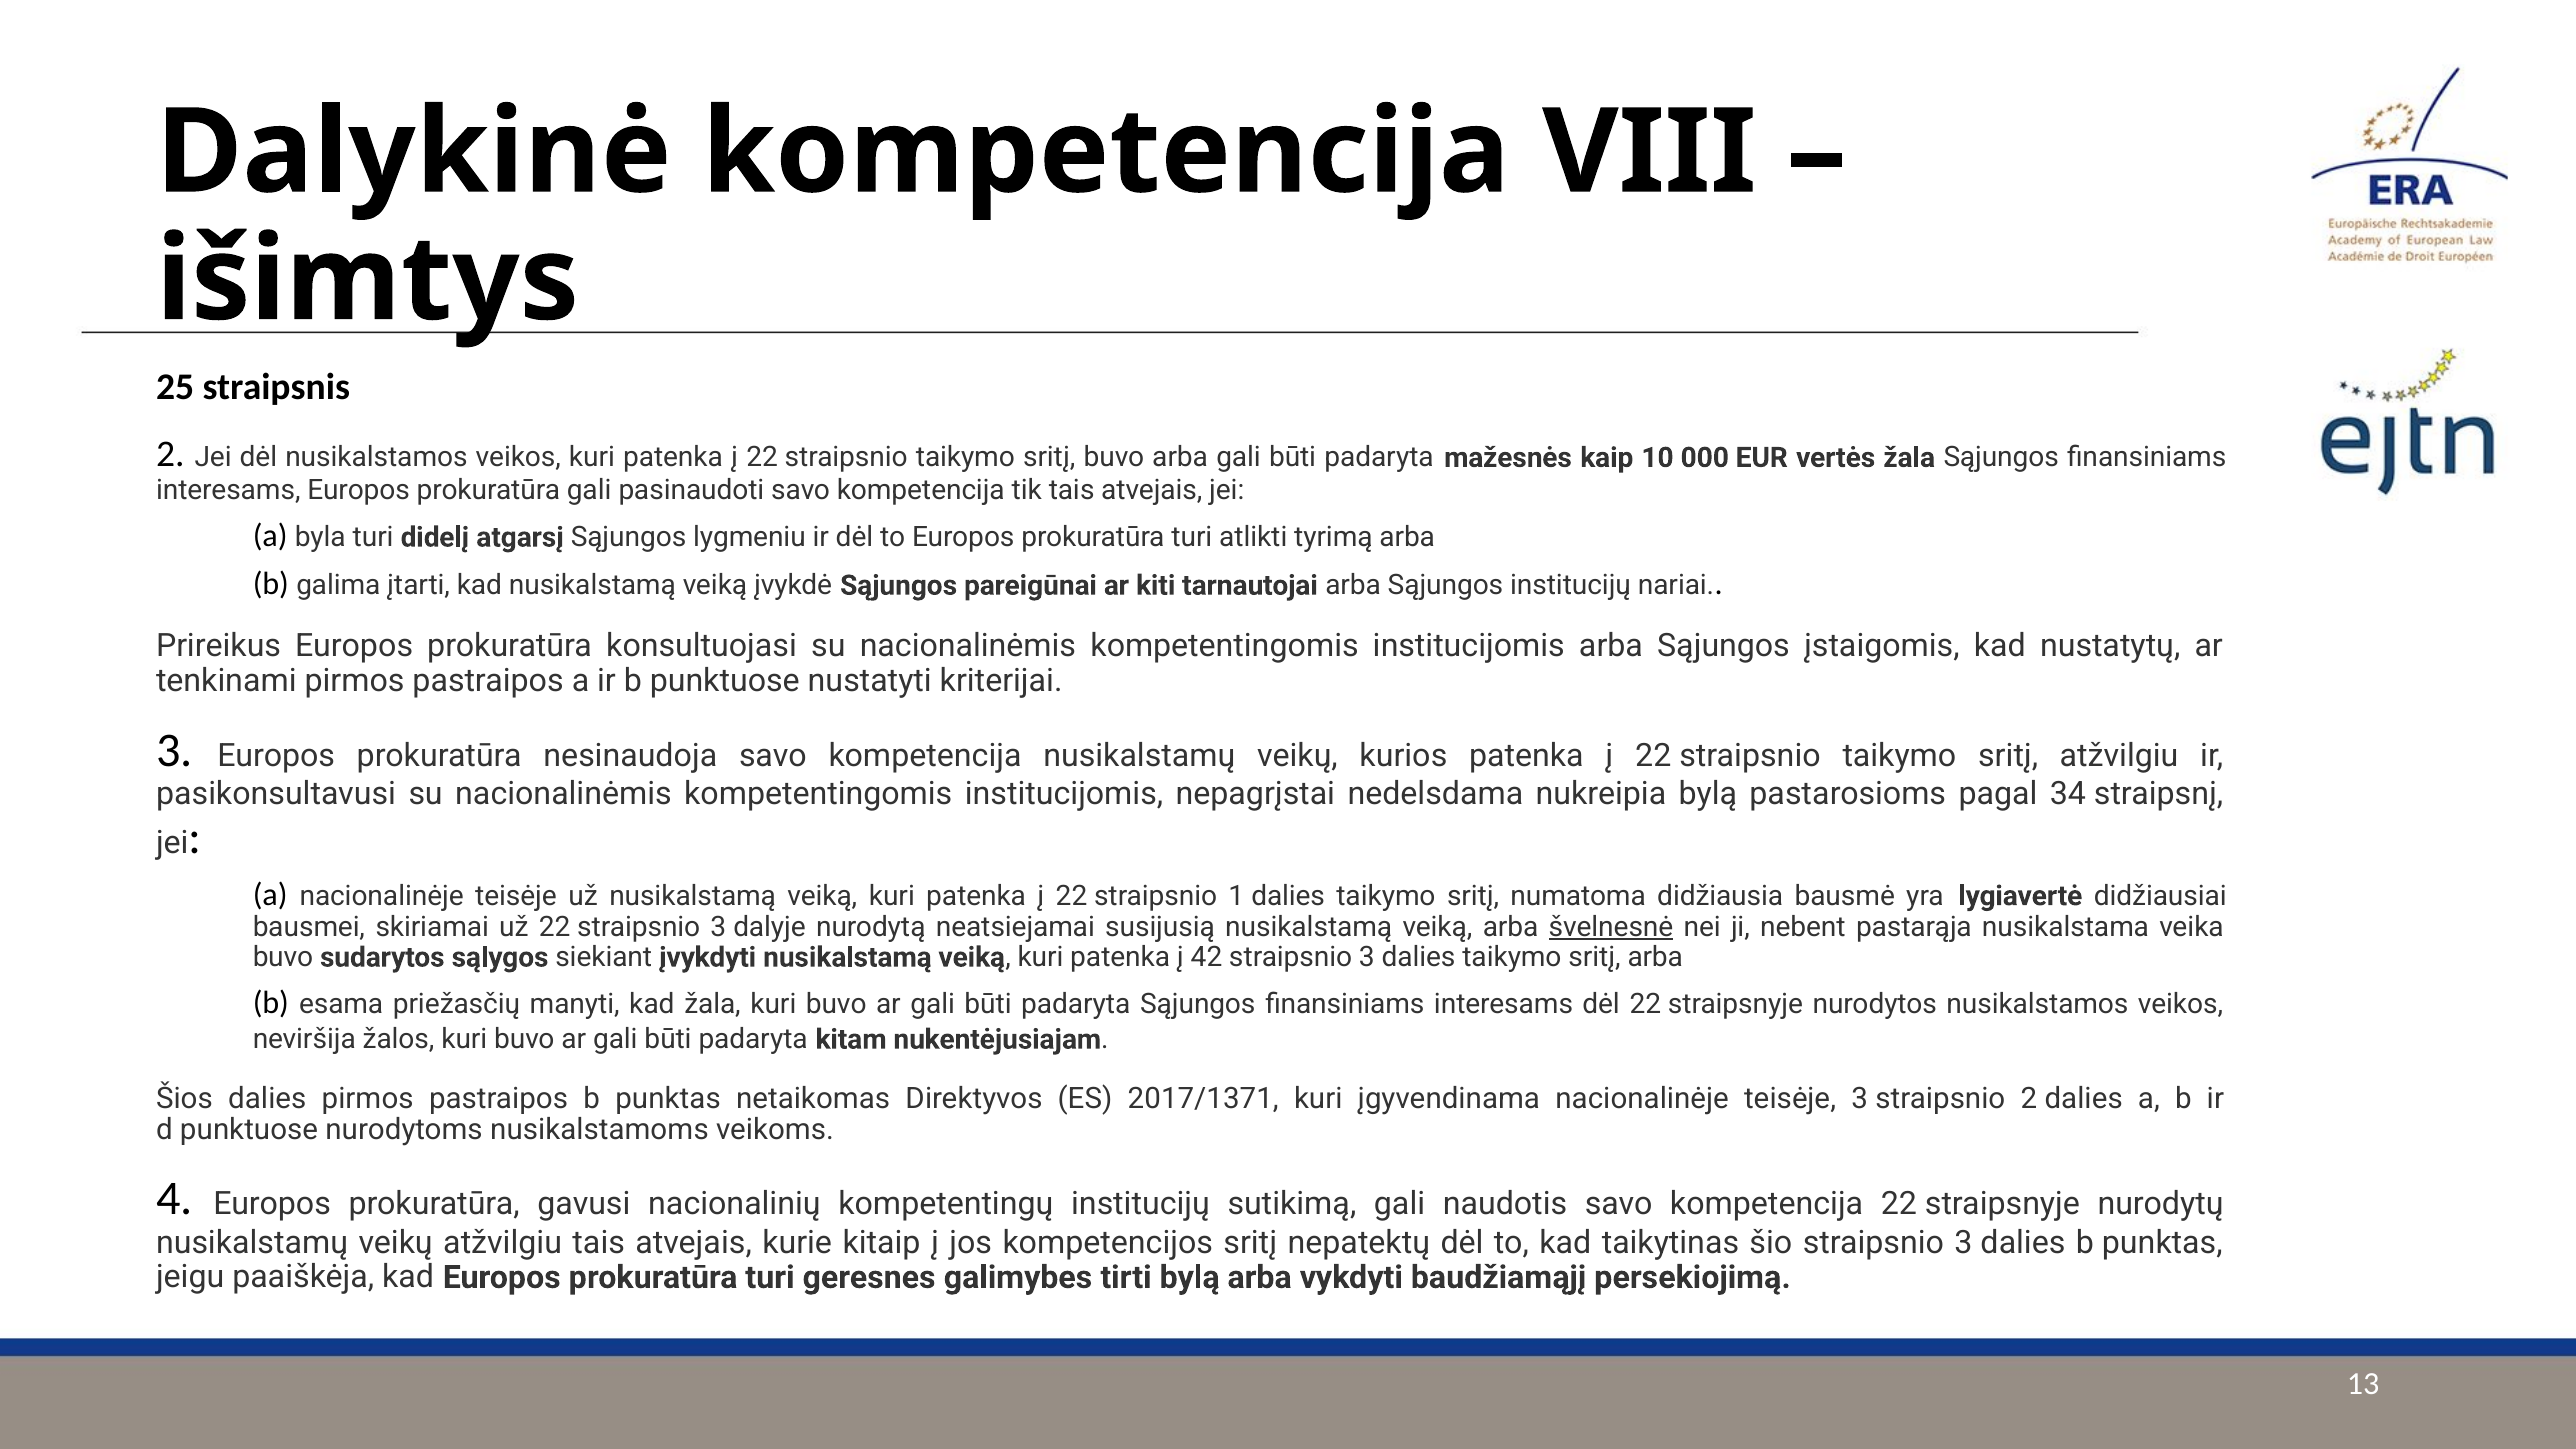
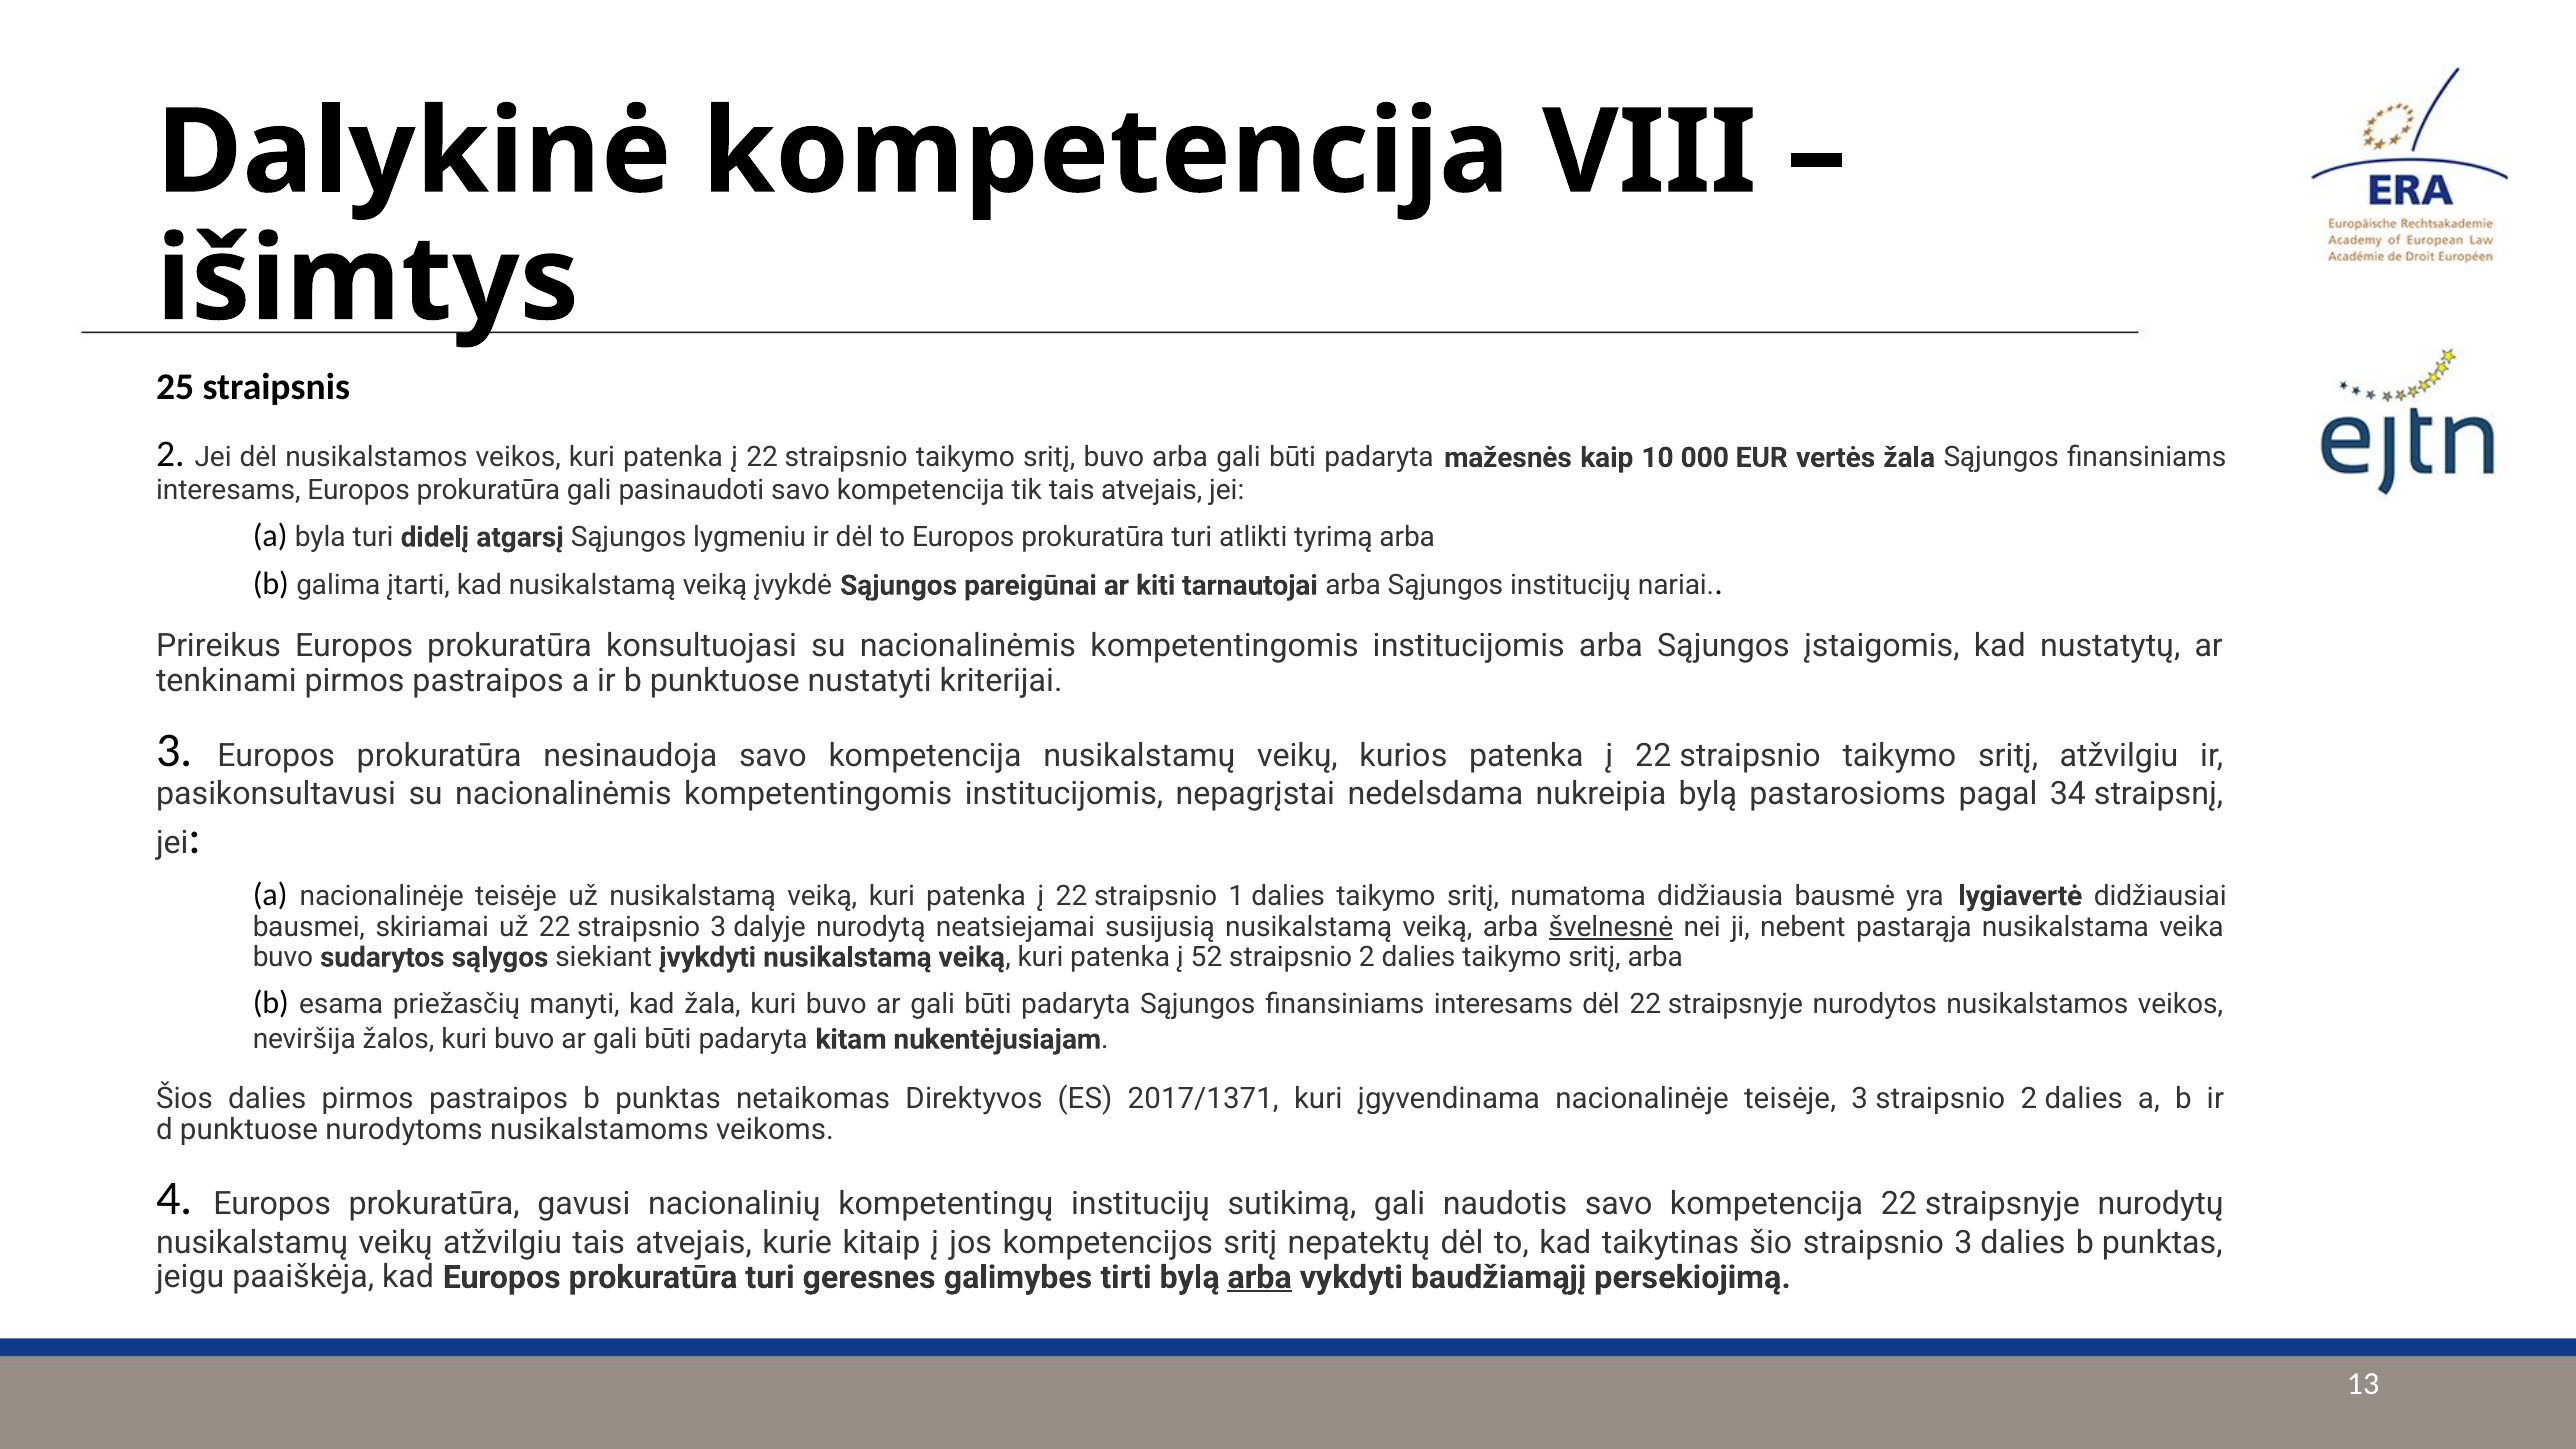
42: 42 -> 52
3 at (1367, 957): 3 -> 2
arba at (1260, 1277) underline: none -> present
